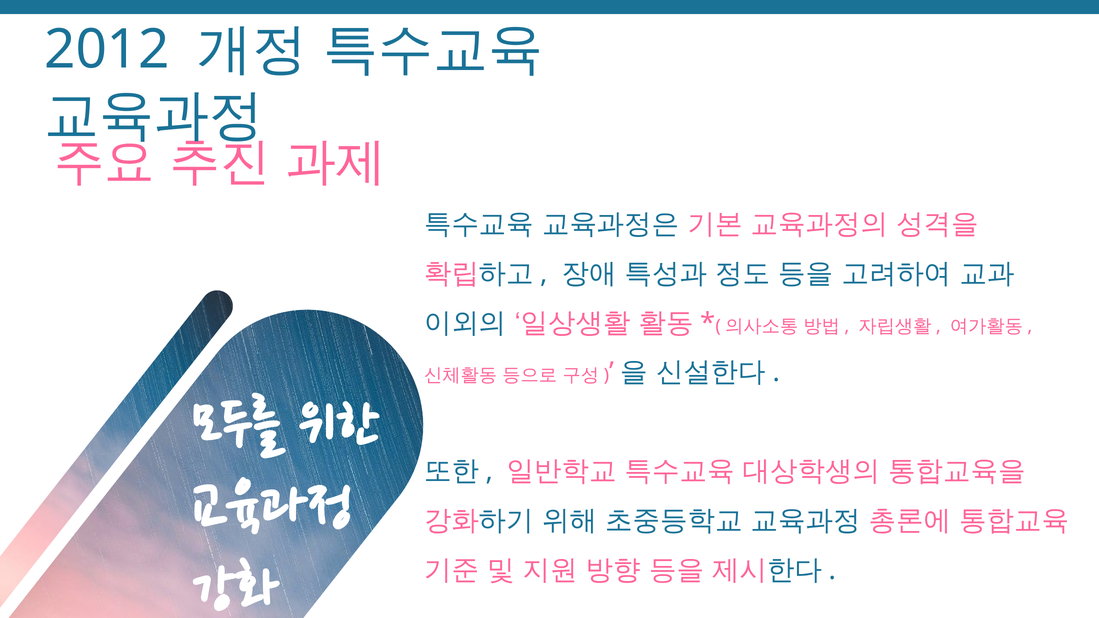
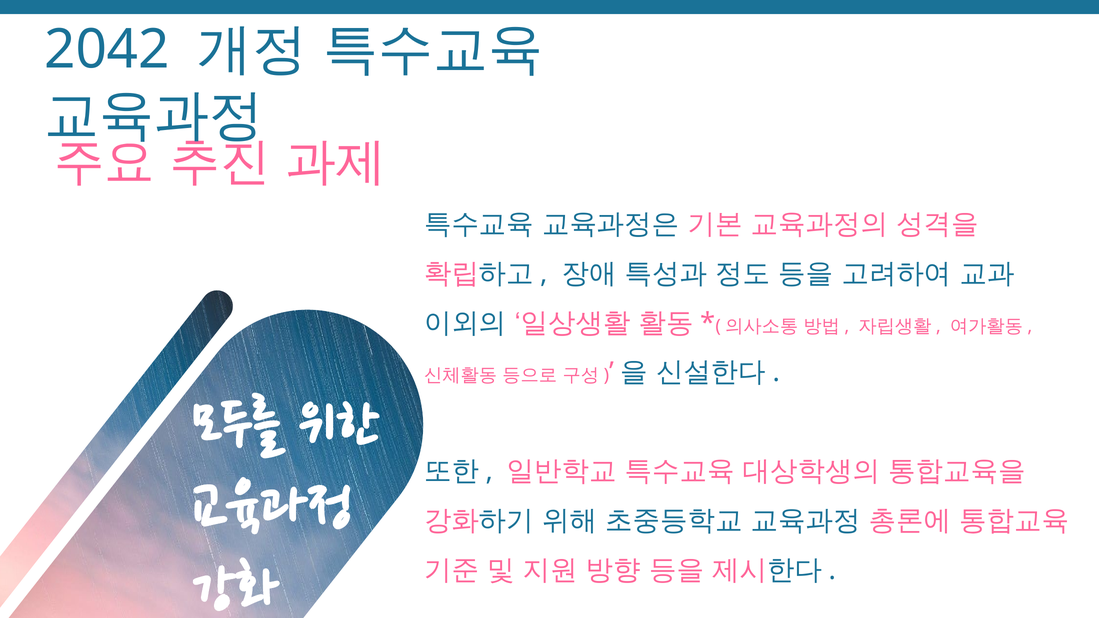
2012: 2012 -> 2042
